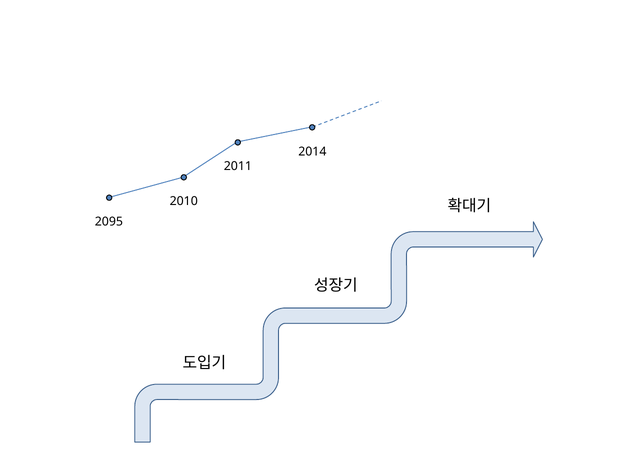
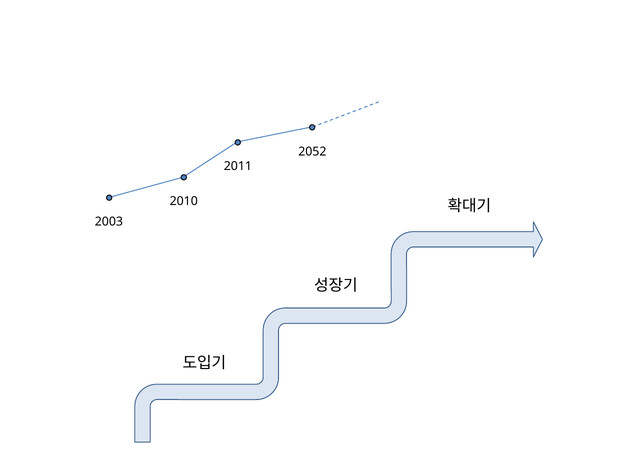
2014: 2014 -> 2052
2095: 2095 -> 2003
